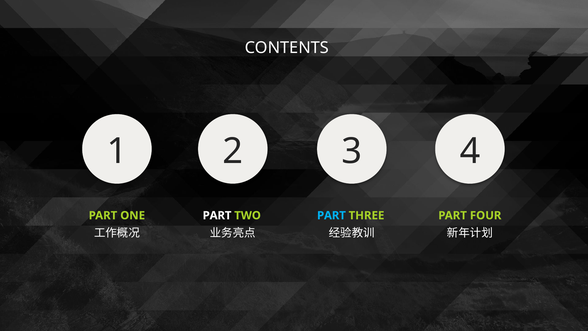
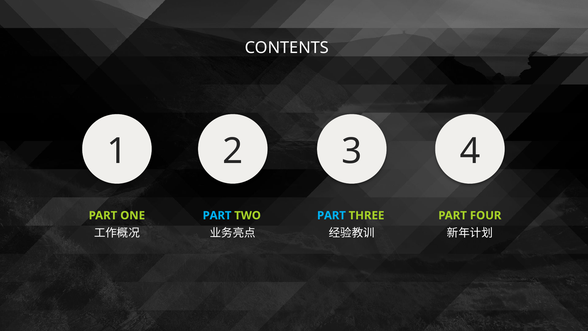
PART at (217, 215) colour: white -> light blue
